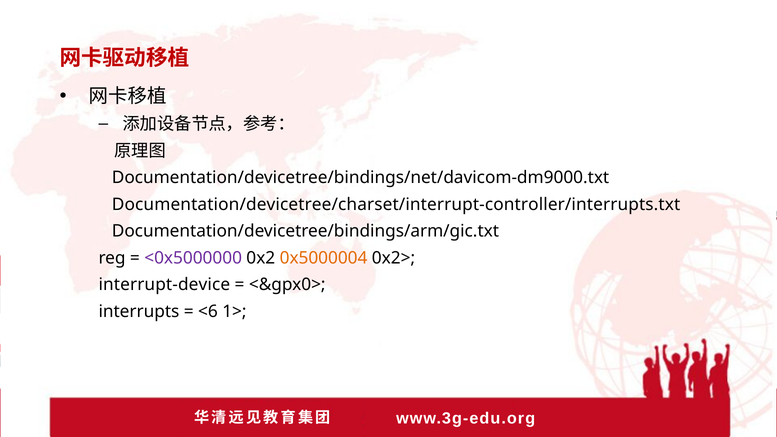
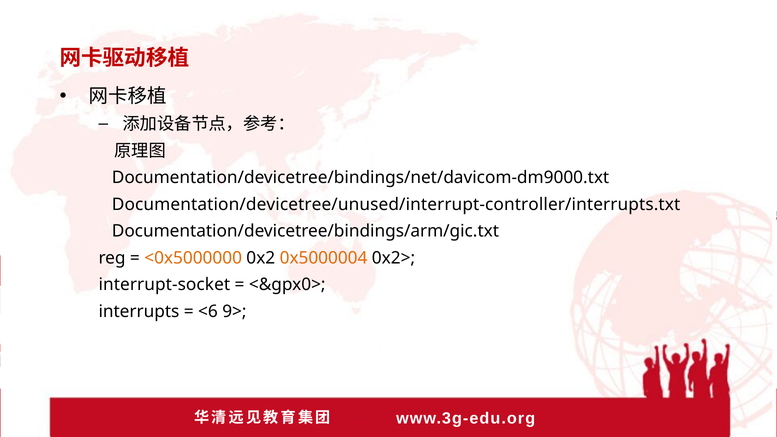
Documentation/devicetree/charset/interrupt-controller/interrupts.txt: Documentation/devicetree/charset/interrupt-controller/interrupts.txt -> Documentation/devicetree/unused/interrupt-controller/interrupts.txt
<0x5000000 colour: purple -> orange
interrupt-device: interrupt-device -> interrupt-socket
1>: 1> -> 9>
